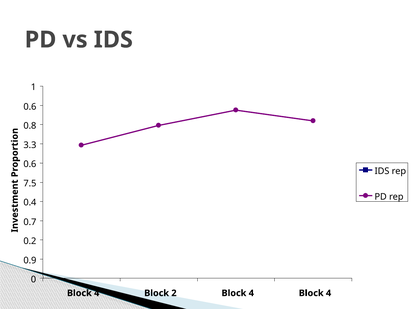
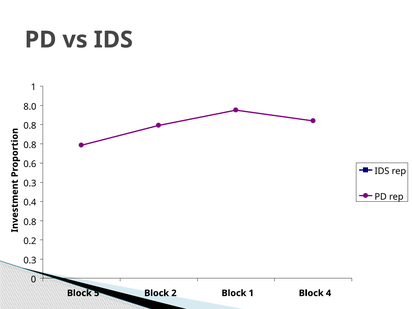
0.6 at (30, 107): 0.6 -> 8.0
3.3 at (30, 145): 3.3 -> 0.8
7.5 at (30, 184): 7.5 -> 0.3
0.7 at (30, 222): 0.7 -> 0.8
0.9 at (30, 260): 0.9 -> 0.3
4 at (97, 293): 4 -> 5
2 Block 4: 4 -> 1
